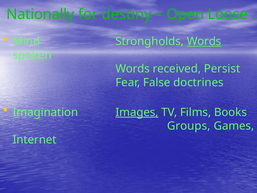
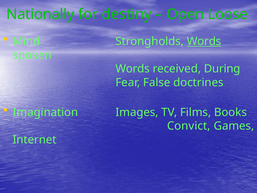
Persist: Persist -> During
Images underline: present -> none
Groups: Groups -> Convict
